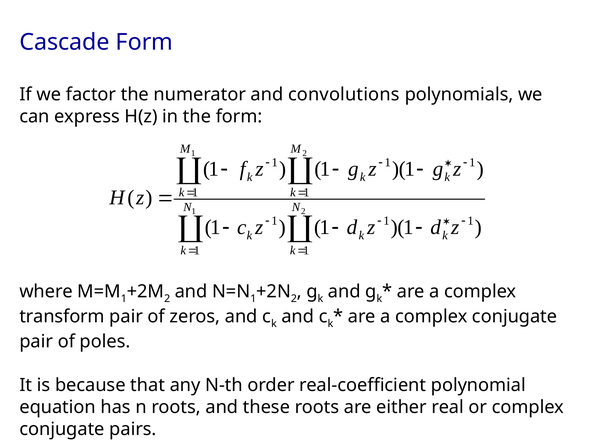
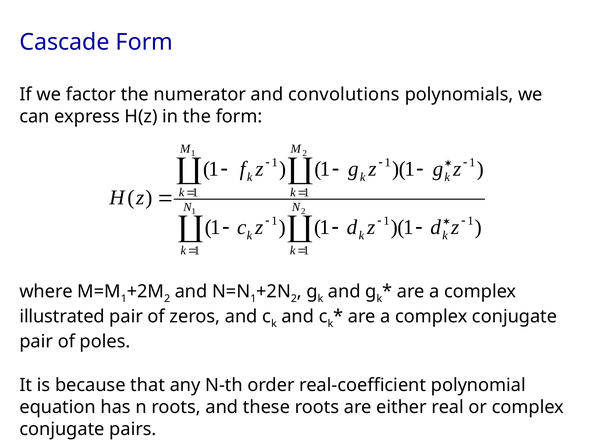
transform: transform -> illustrated
